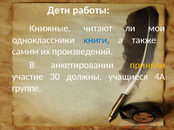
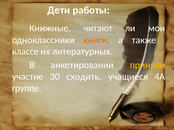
книги colour: blue -> orange
самим: самим -> классе
произведений: произведений -> литературных
должны: должны -> сходить
